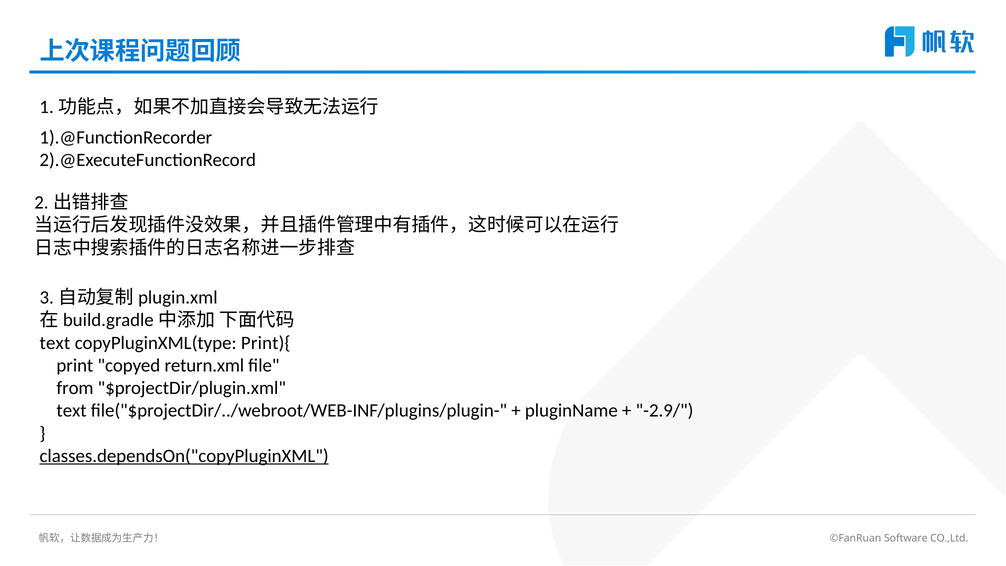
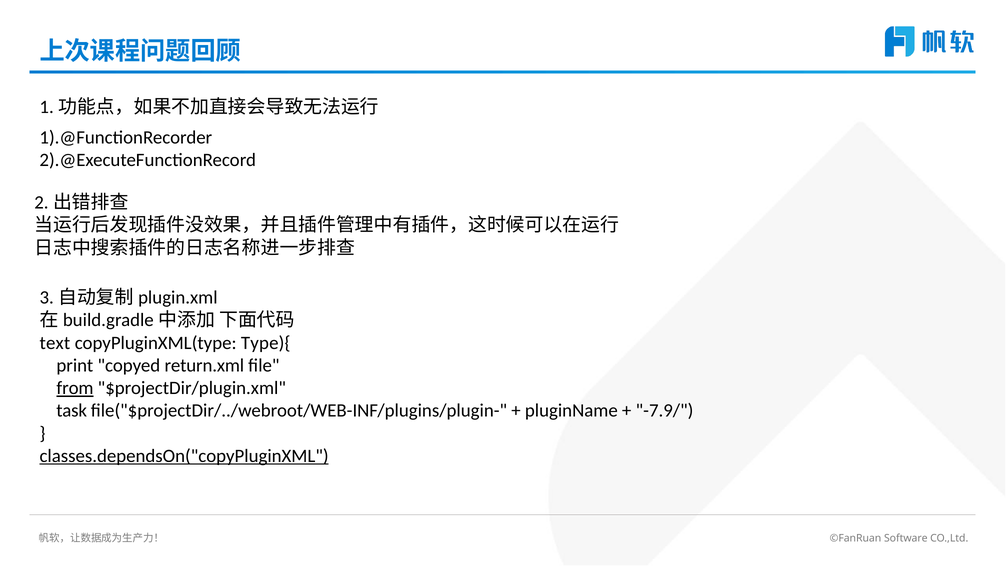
Print){: Print){ -> Type){
from underline: none -> present
text at (72, 411): text -> task
-2.9/: -2.9/ -> -7.9/
